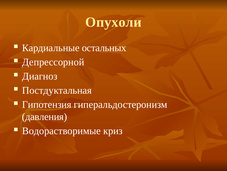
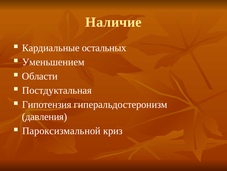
Опухоли: Опухоли -> Наличие
Депрессорной: Депрессорной -> Уменьшением
Диагноз: Диагноз -> Области
Водорастворимые: Водорастворимые -> Пароксизмальной
